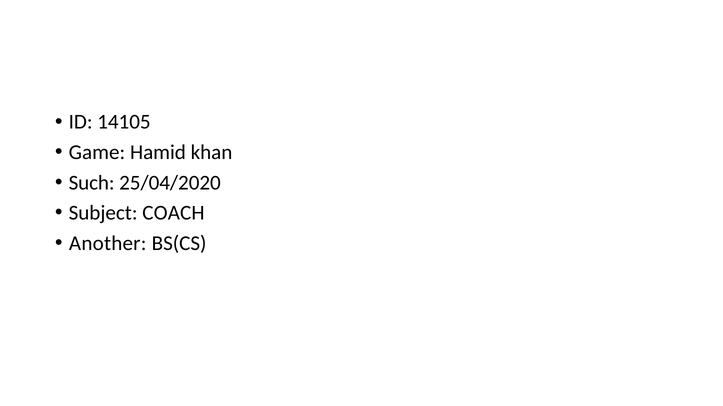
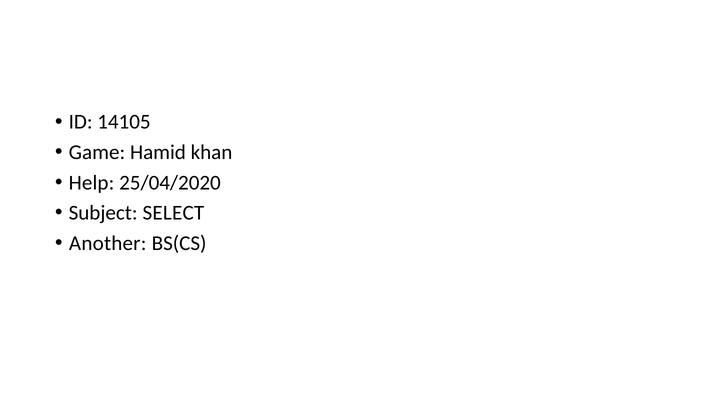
Such: Such -> Help
COACH: COACH -> SELECT
